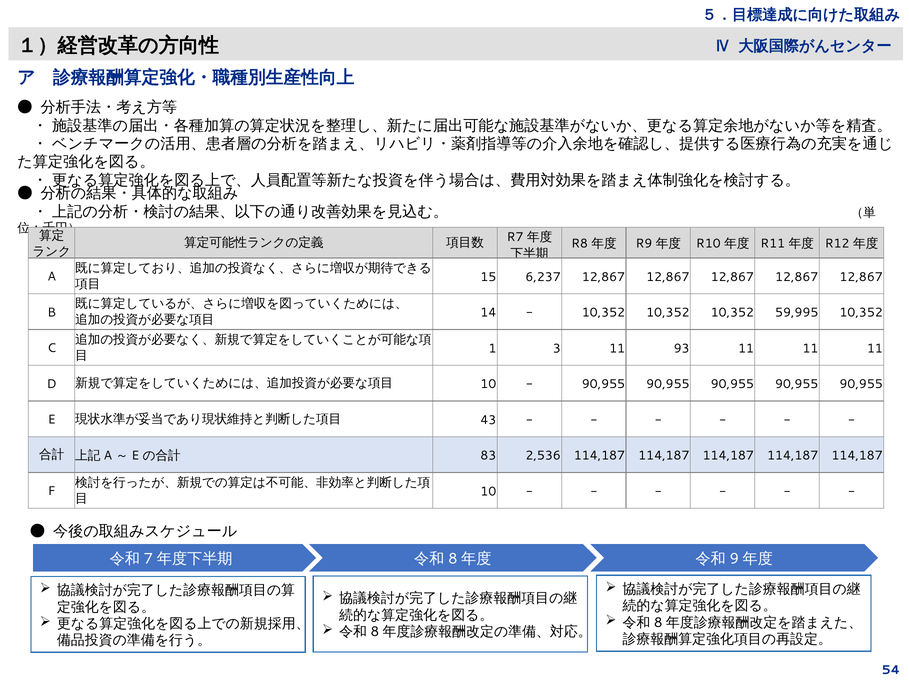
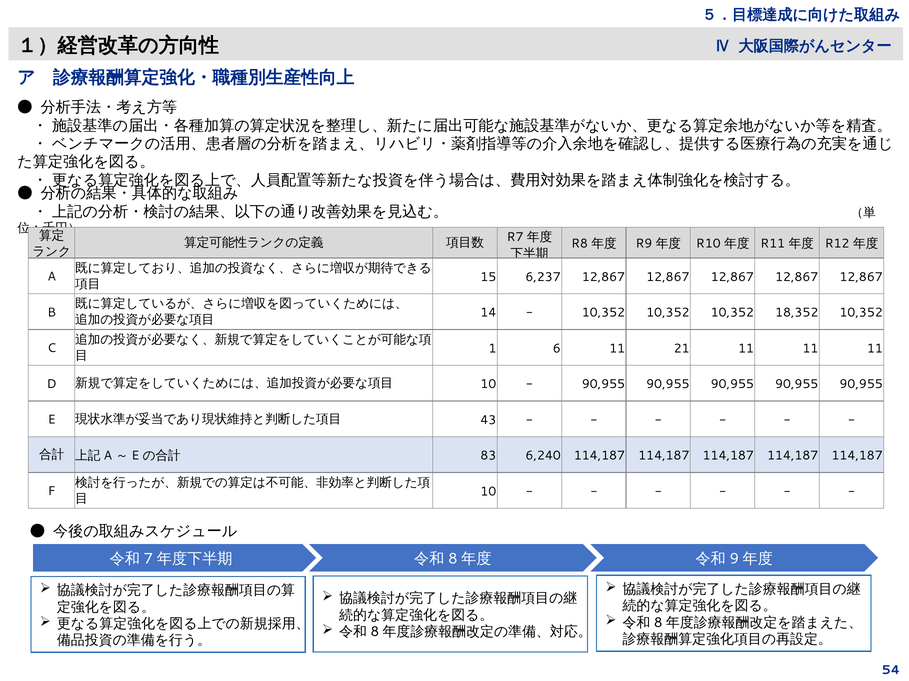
59,995: 59,995 -> 18,352
3: 3 -> 6
93: 93 -> 21
2,536: 2,536 -> 6,240
